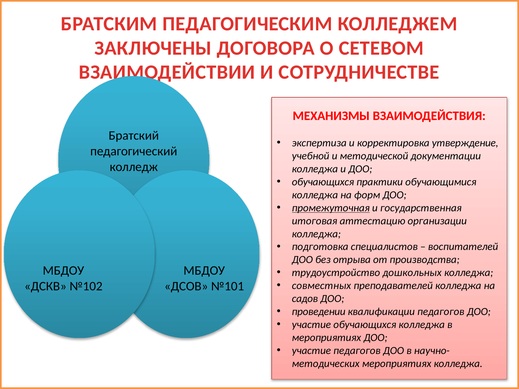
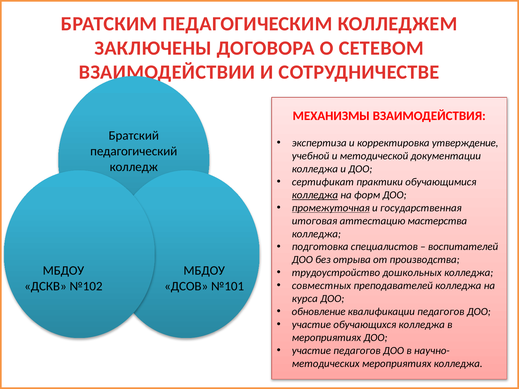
обучающихся at (323, 182): обучающихся -> сертификат
колледжа at (315, 195) underline: none -> present
организации: организации -> мастерства
садов: садов -> курса
проведении: проведении -> обновление
